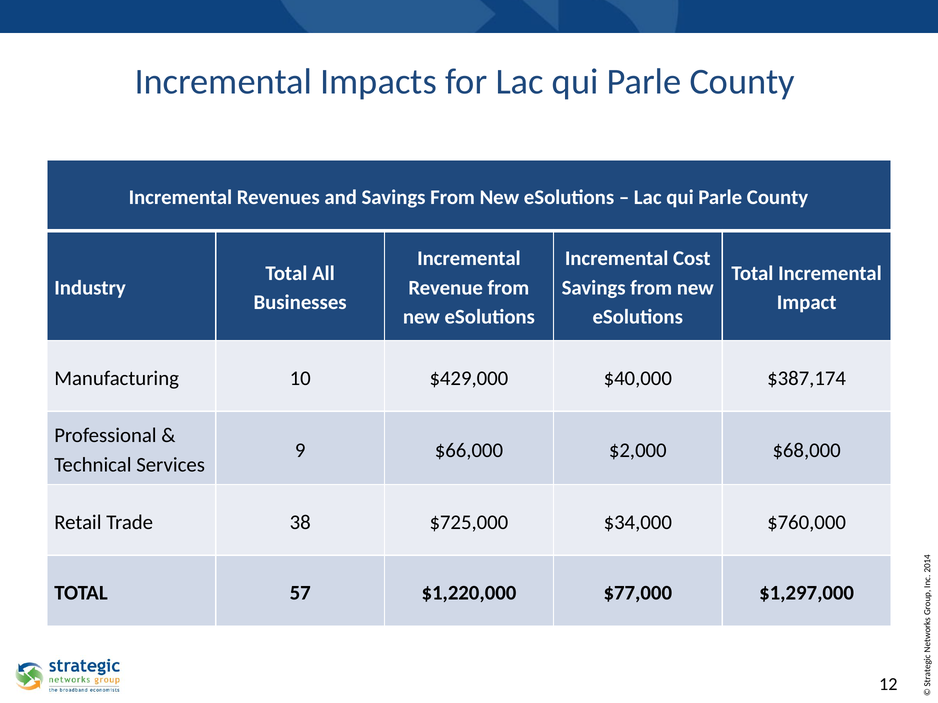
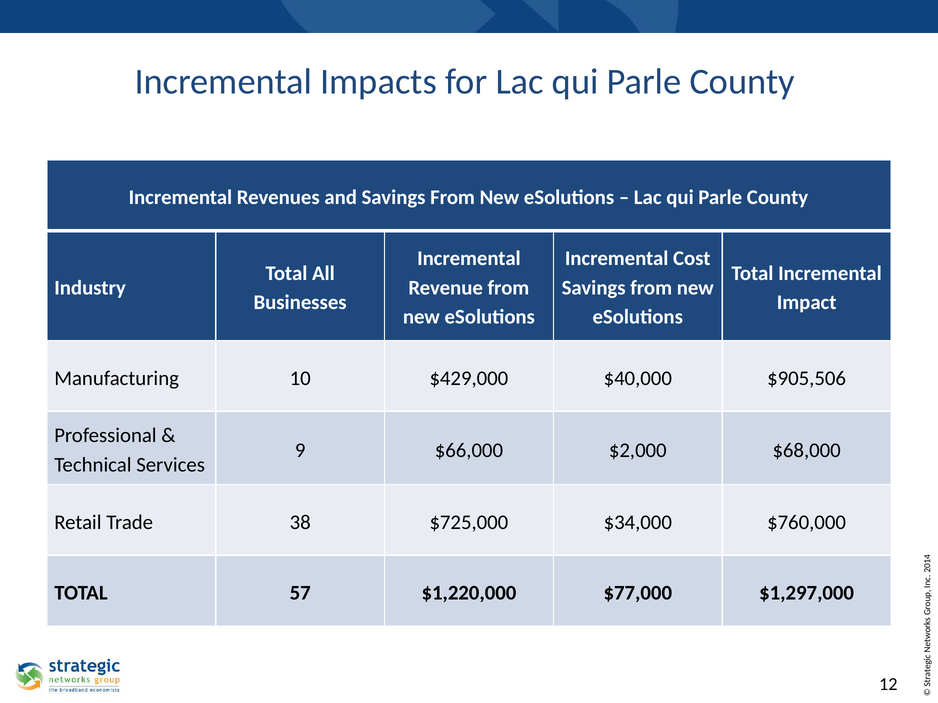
$387,174: $387,174 -> $905,506
